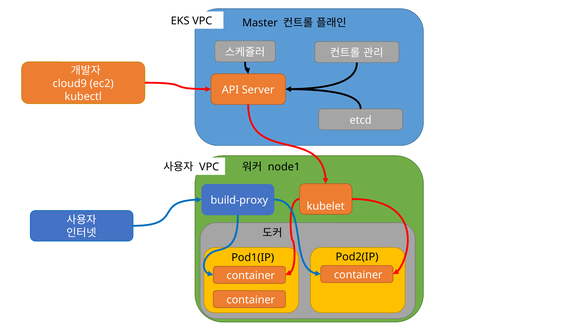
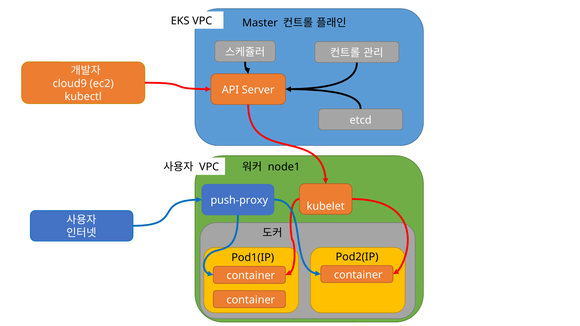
build-proxy: build-proxy -> push-proxy
